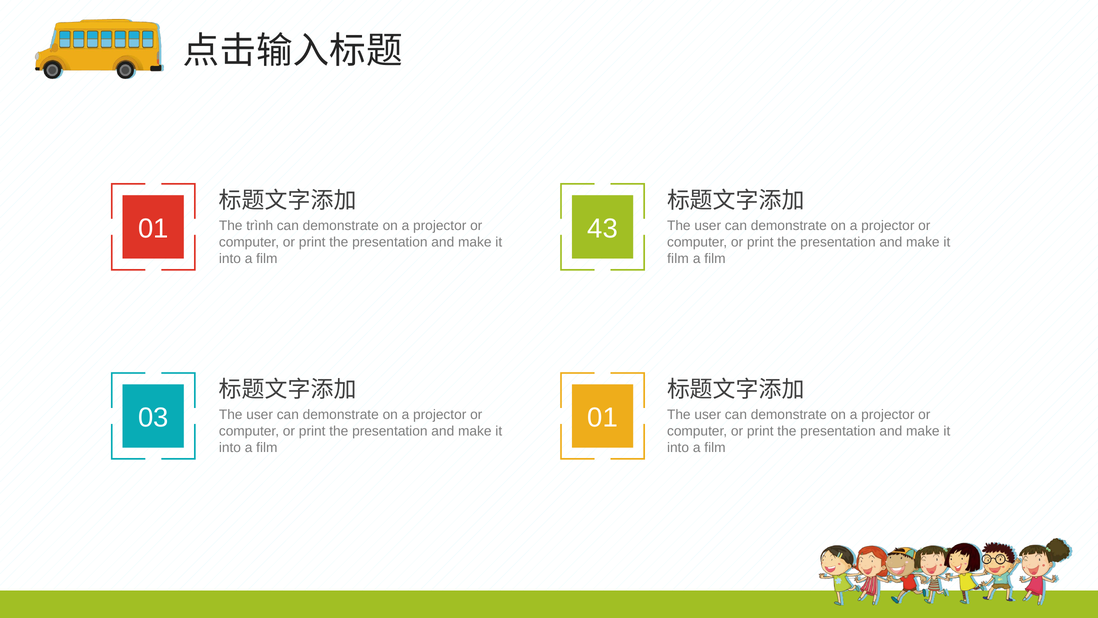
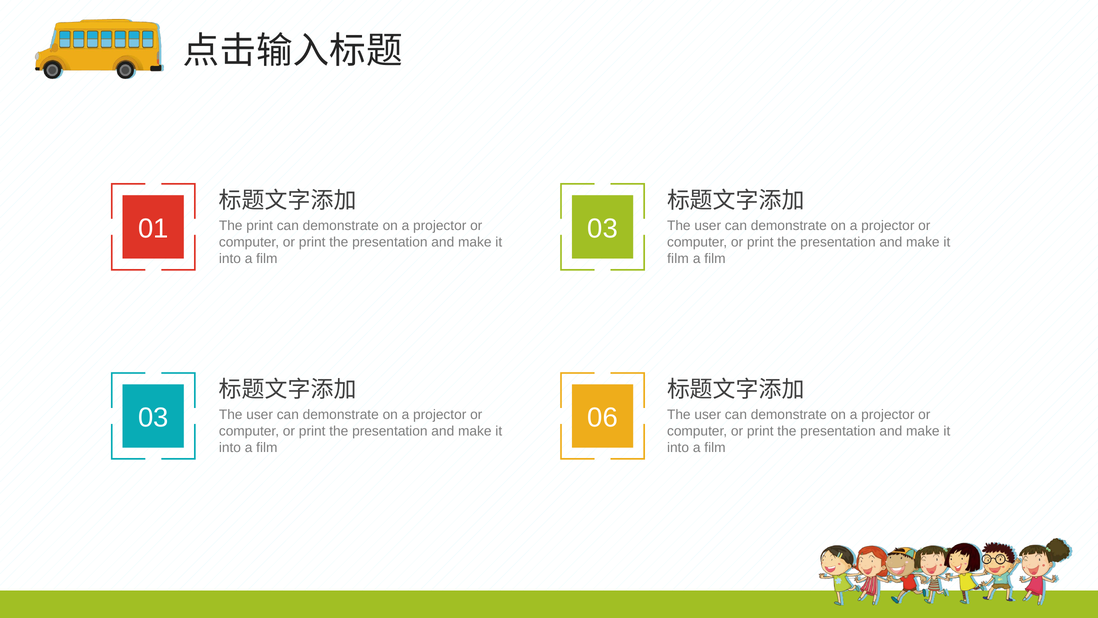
01 43: 43 -> 03
The trình: trình -> print
03 01: 01 -> 06
